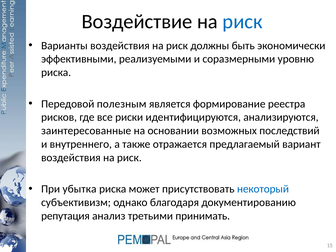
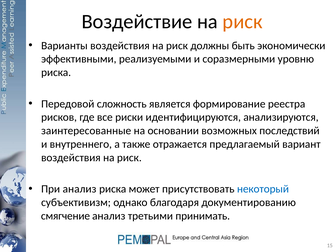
риск at (243, 21) colour: blue -> orange
полезным: полезным -> сложность
При убытка: убытка -> анализ
репутация: репутация -> смягчение
